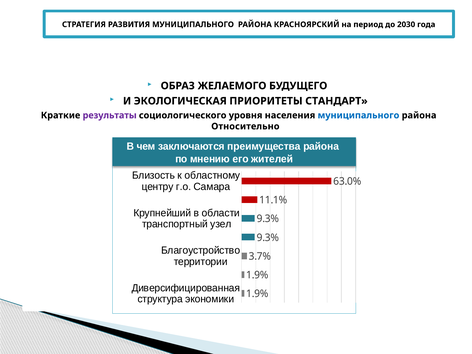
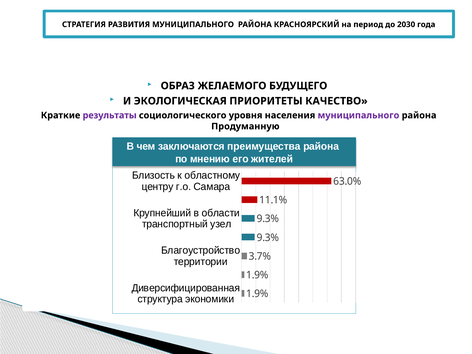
СТАНДАРТ: СТАНДАРТ -> КАЧЕСТВО
муниципального at (358, 115) colour: blue -> purple
Относительно: Относительно -> Продуманную
